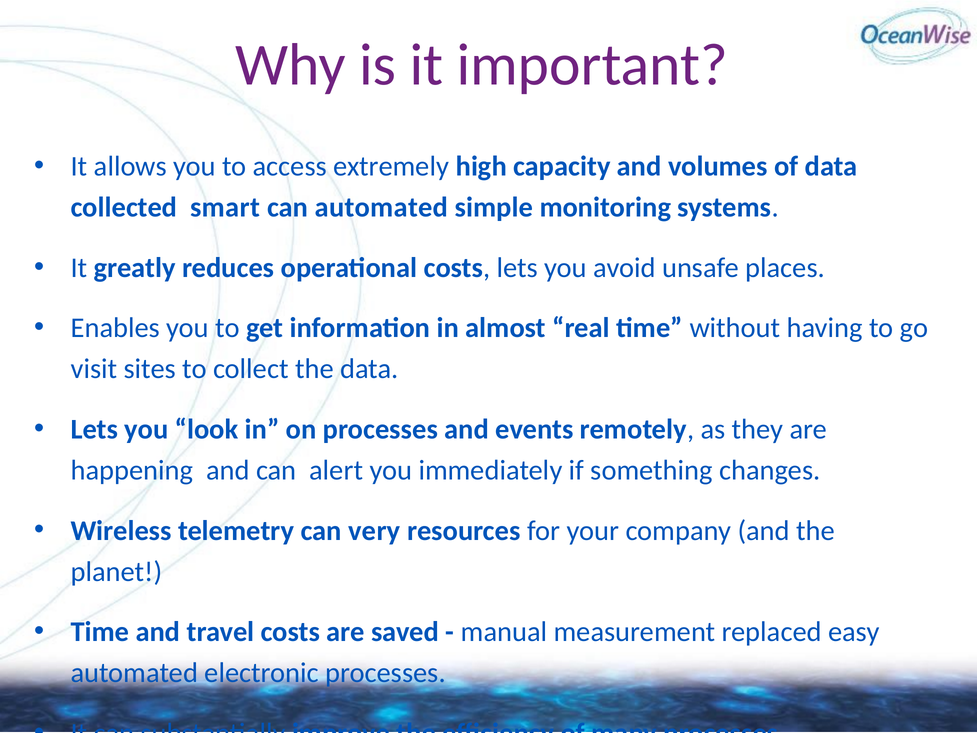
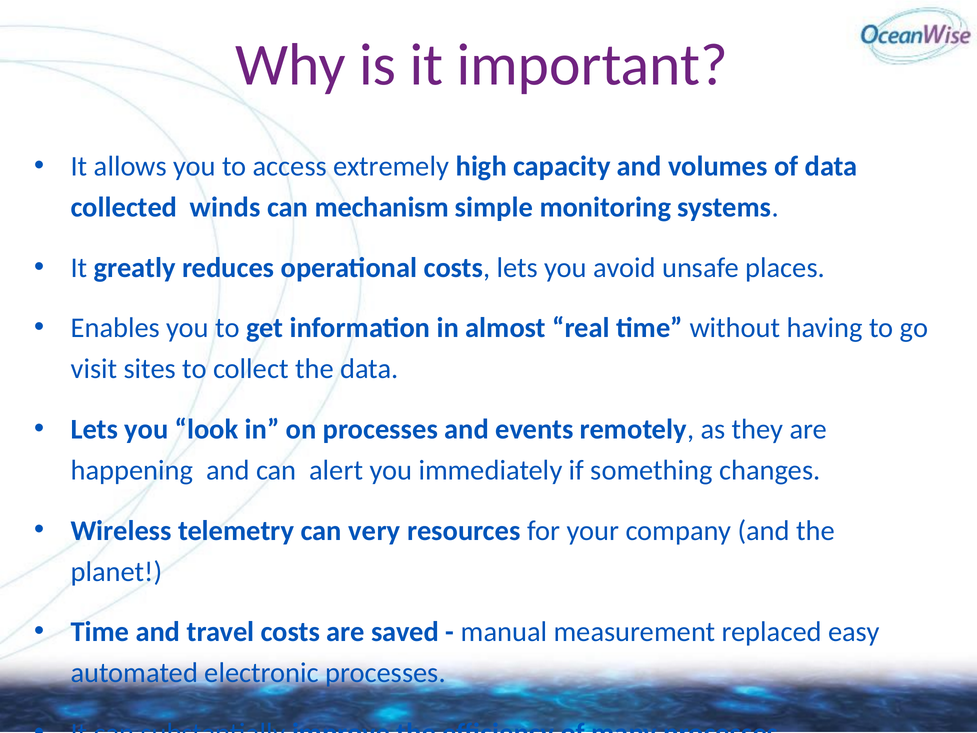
smart: smart -> winds
can automated: automated -> mechanism
